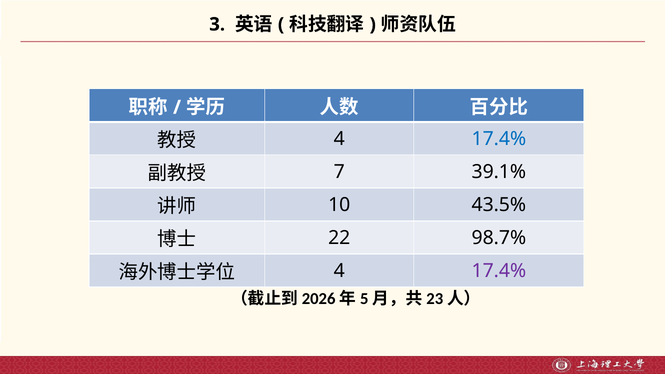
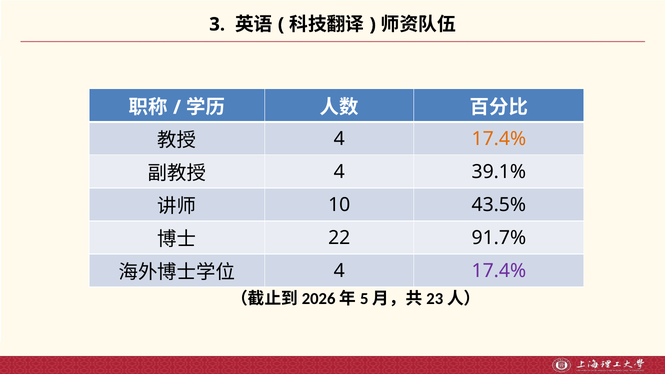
17.4% at (499, 139) colour: blue -> orange
7 at (339, 172): 7 -> 4
98.7%: 98.7% -> 91.7%
